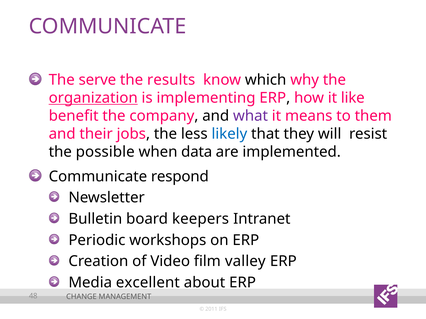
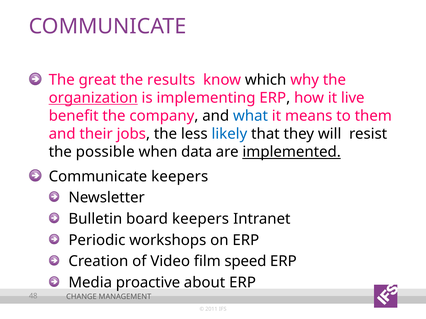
serve: serve -> great
like: like -> live
what colour: purple -> blue
implemented underline: none -> present
Communicate respond: respond -> keepers
valley: valley -> speed
excellent: excellent -> proactive
